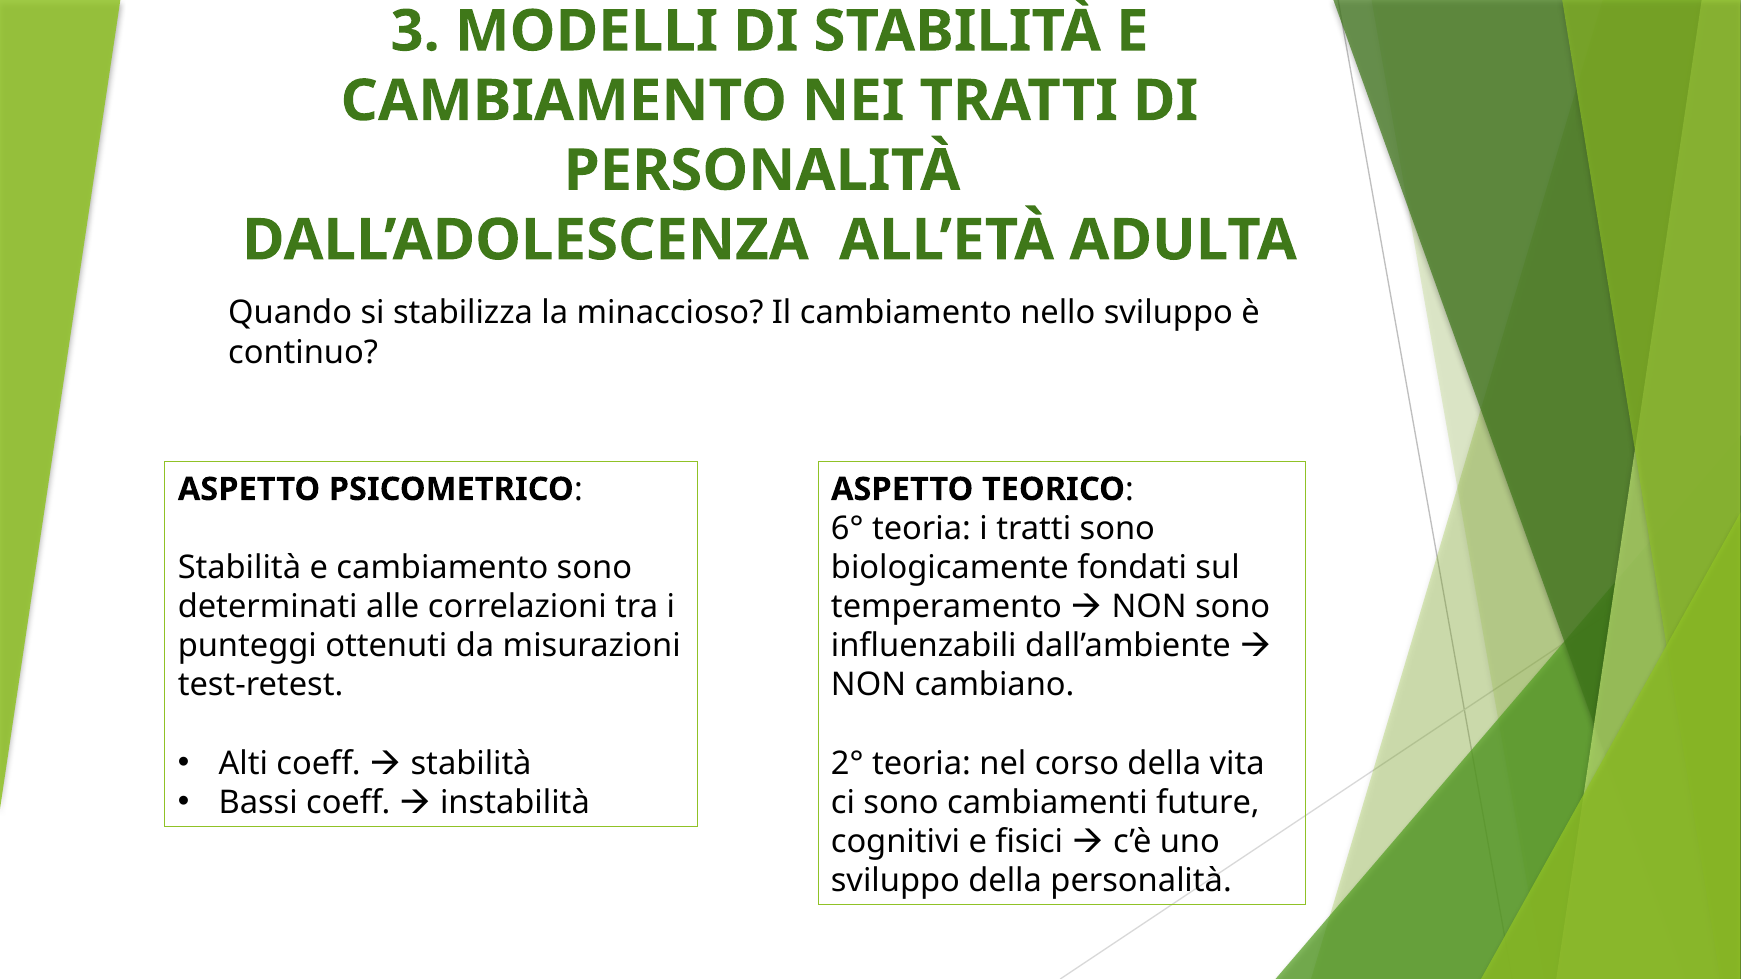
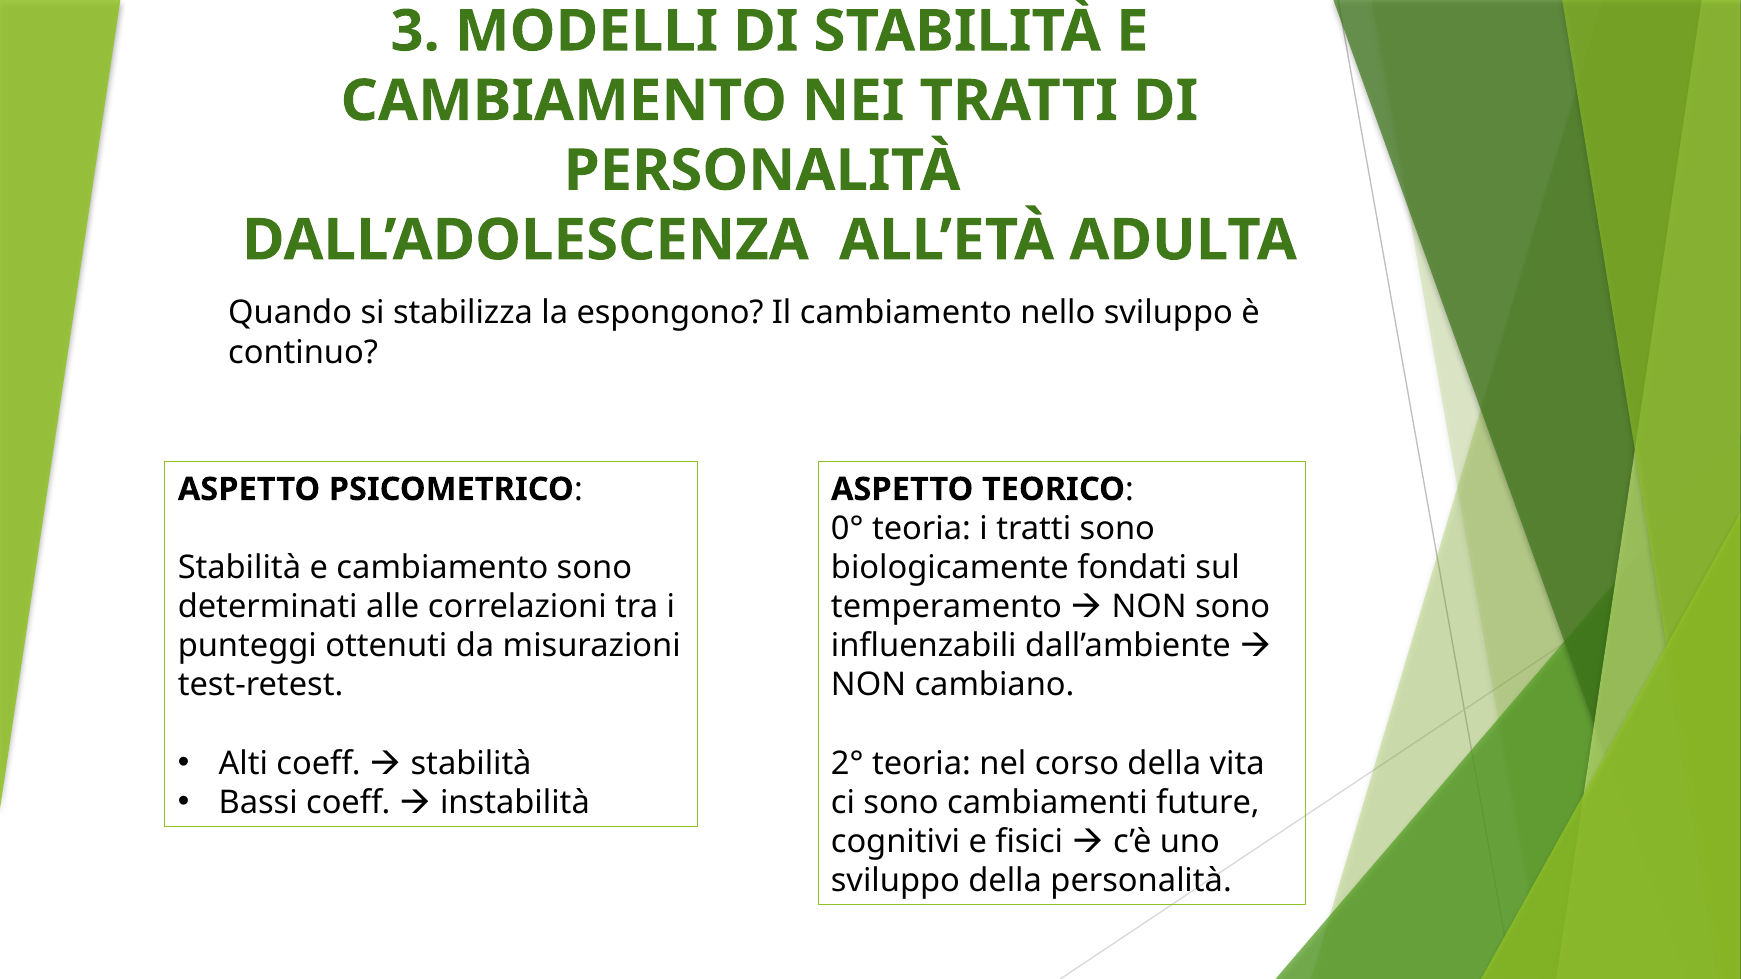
minaccioso: minaccioso -> espongono
6°: 6° -> 0°
